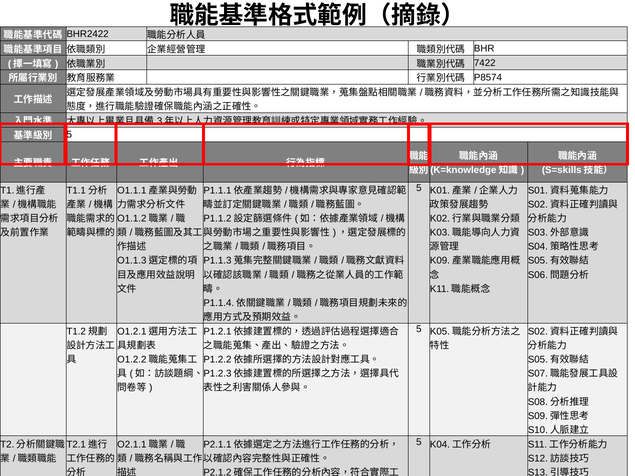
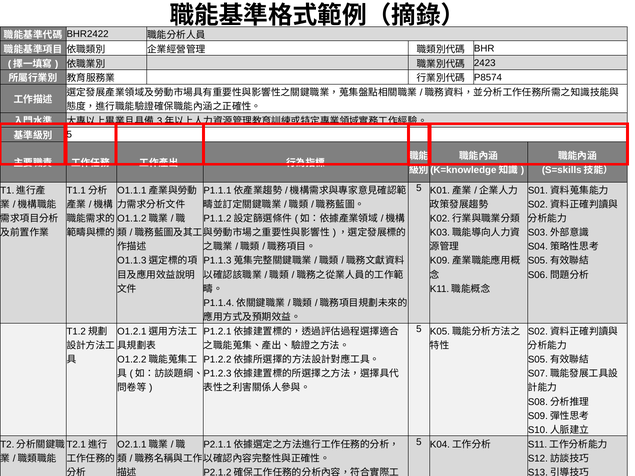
7422: 7422 -> 2423
